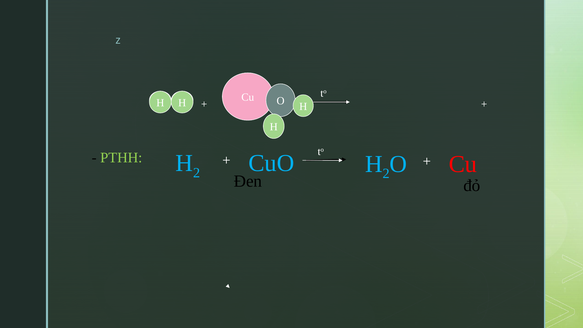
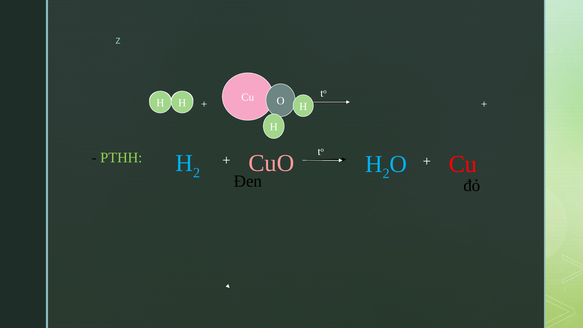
CuO colour: light blue -> pink
